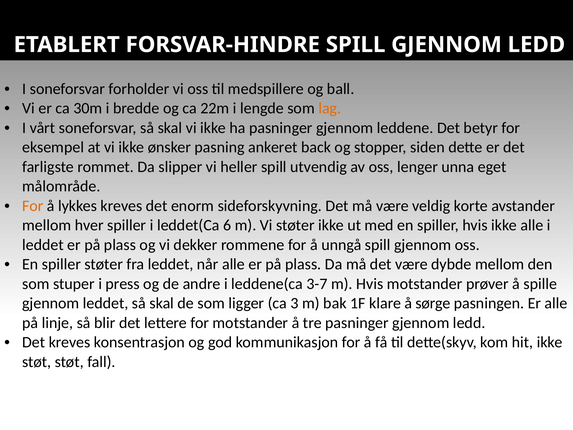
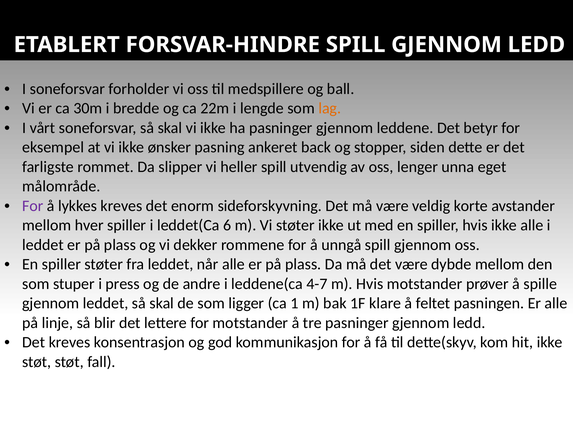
For at (33, 206) colour: orange -> purple
3-7: 3-7 -> 4-7
3: 3 -> 1
sørge: sørge -> feltet
